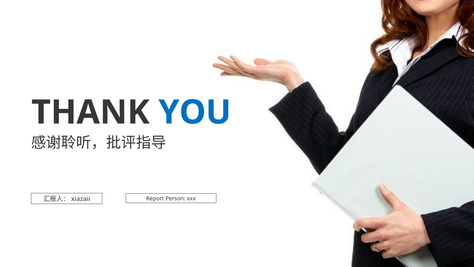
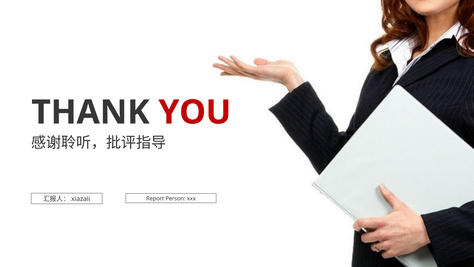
YOU colour: blue -> red
